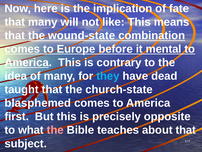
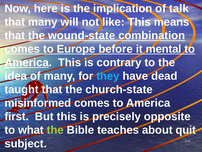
fate: fate -> talk
blasphemed: blasphemed -> misinformed
the at (55, 130) colour: pink -> light green
about that: that -> quit
